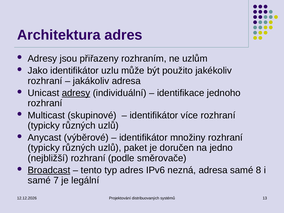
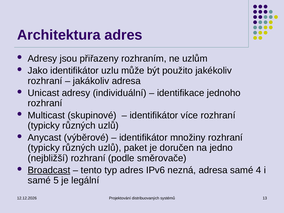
adresy at (76, 93) underline: present -> none
8: 8 -> 4
7: 7 -> 5
